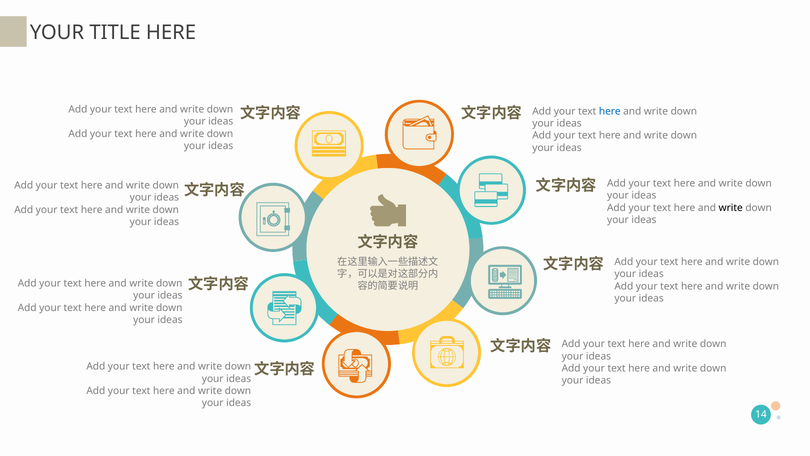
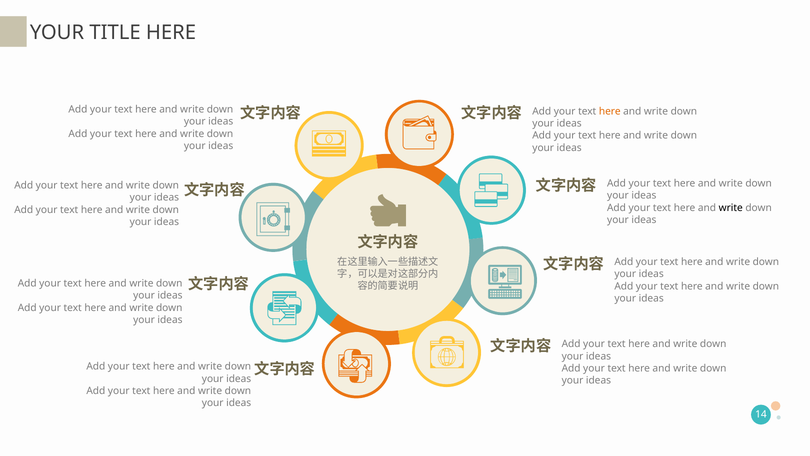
here at (610, 111) colour: blue -> orange
